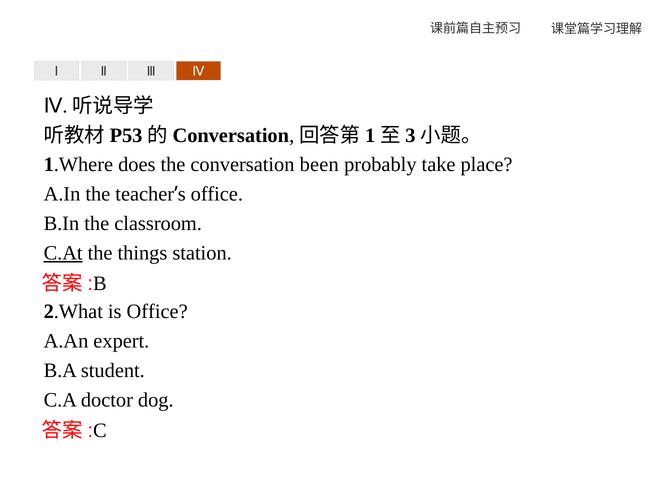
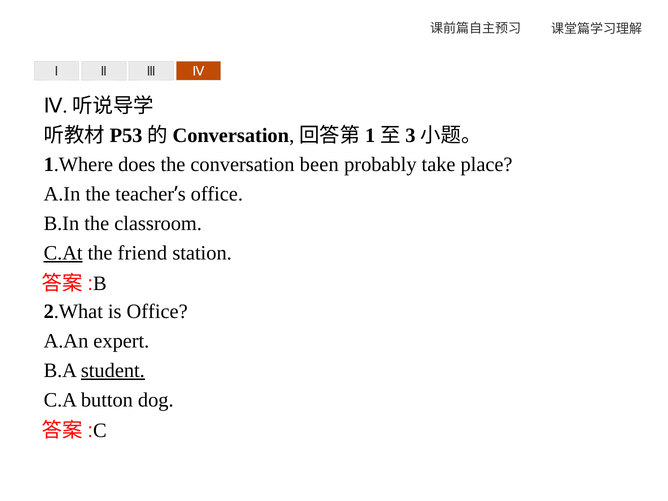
things: things -> friend
student underline: none -> present
doctor: doctor -> button
